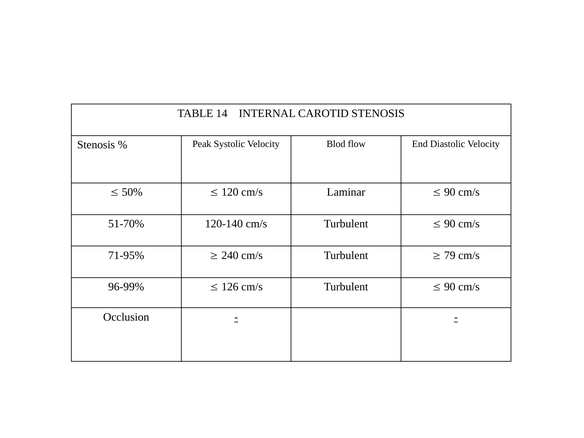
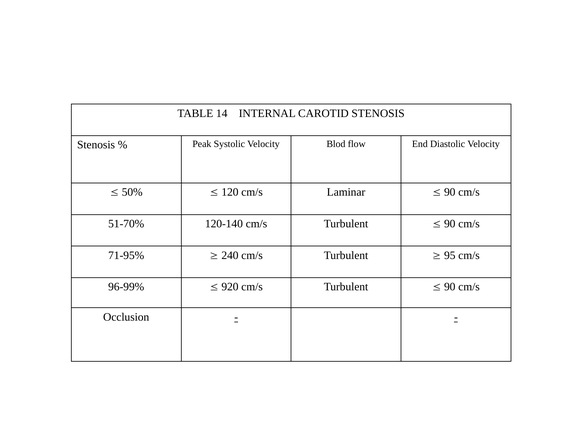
79: 79 -> 95
126: 126 -> 920
